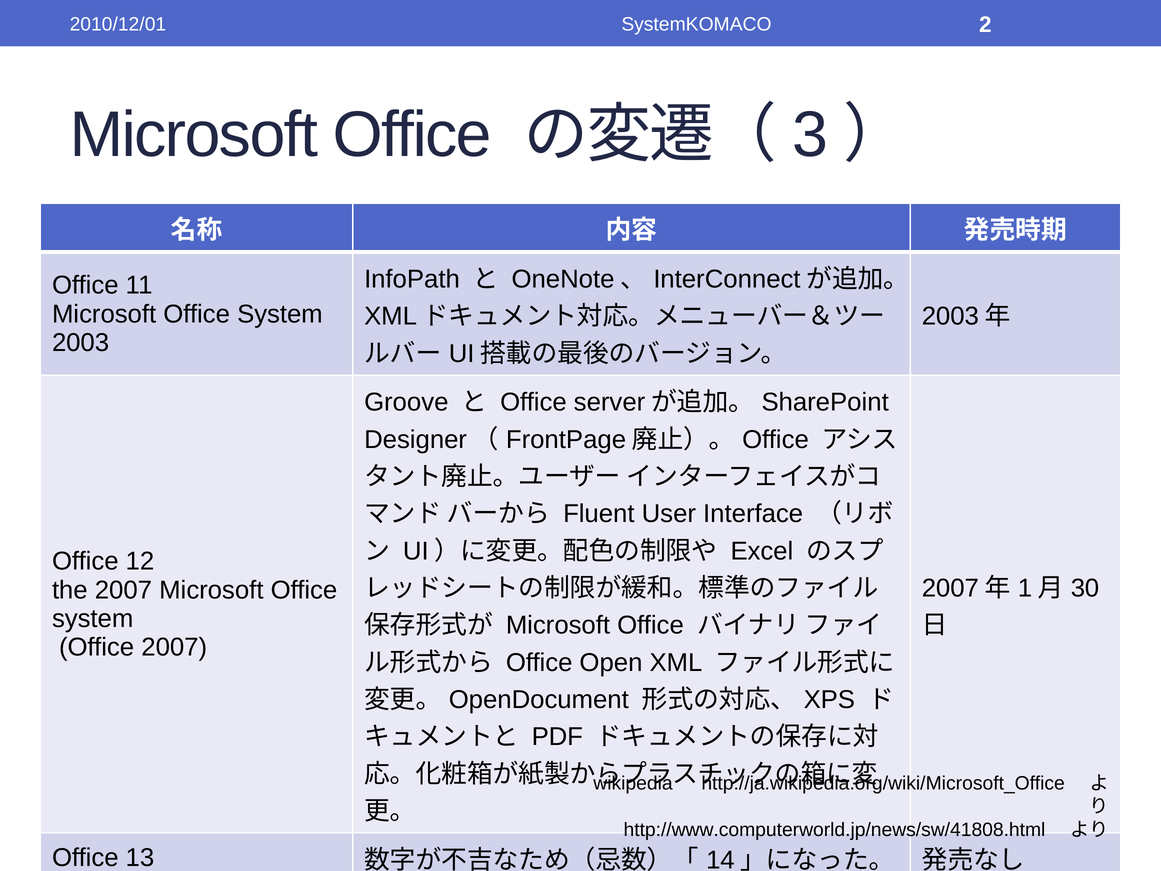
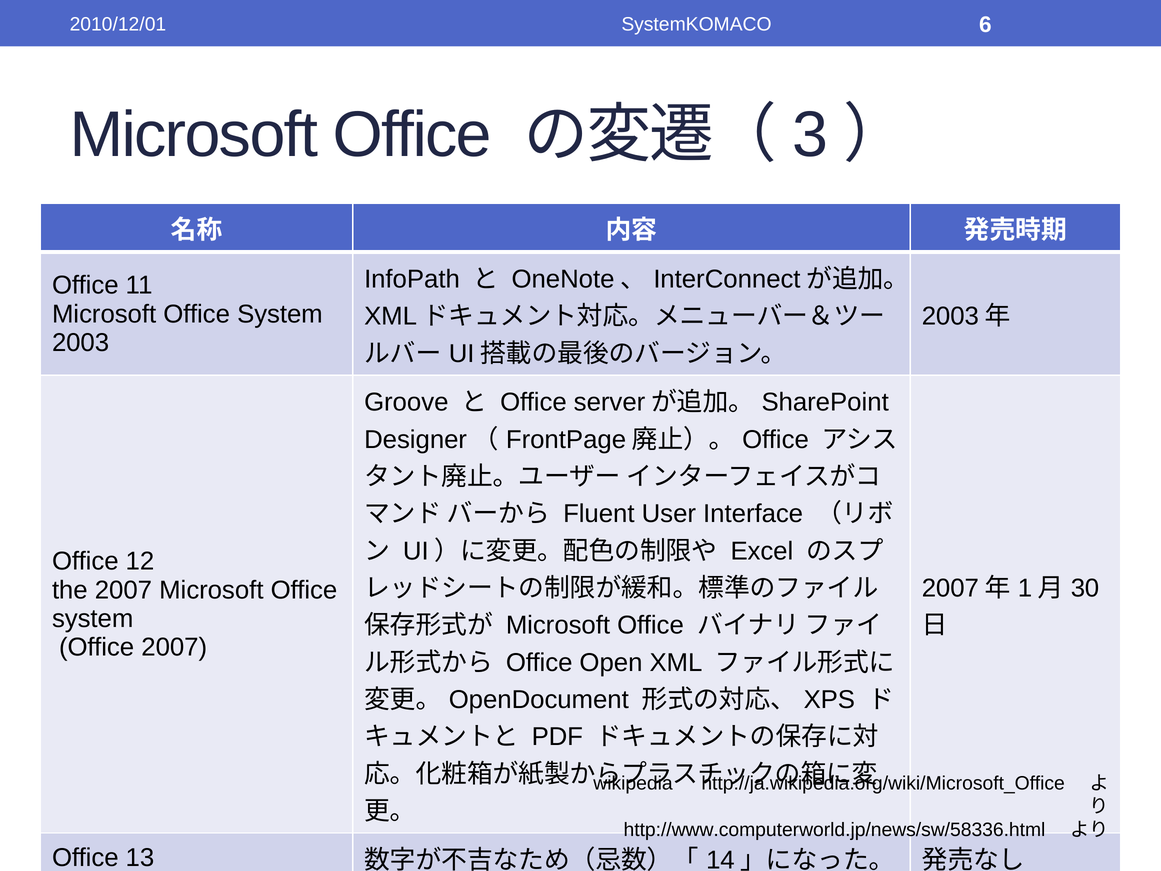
2: 2 -> 6
http://www.computerworld.jp/news/sw/41808.html: http://www.computerworld.jp/news/sw/41808.html -> http://www.computerworld.jp/news/sw/58336.html
